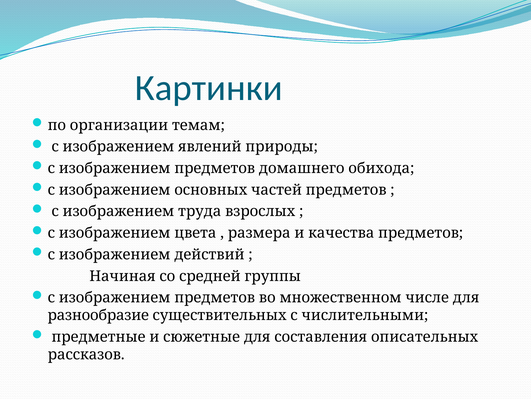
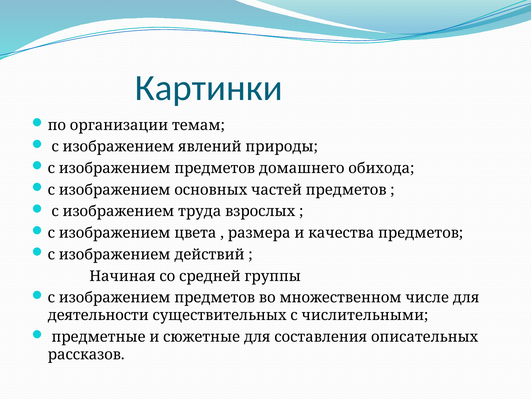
разнообразие: разнообразие -> деятельности
